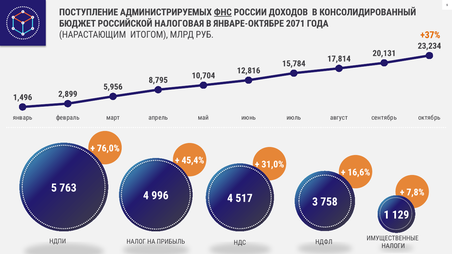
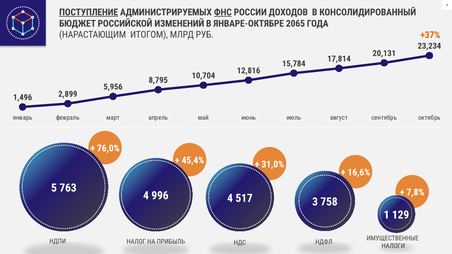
ПОСТУПЛЕНИЕ underline: none -> present
НАЛОГОВАЯ: НАЛОГОВАЯ -> ИЗМЕНЕНИЙ
2071: 2071 -> 2065
